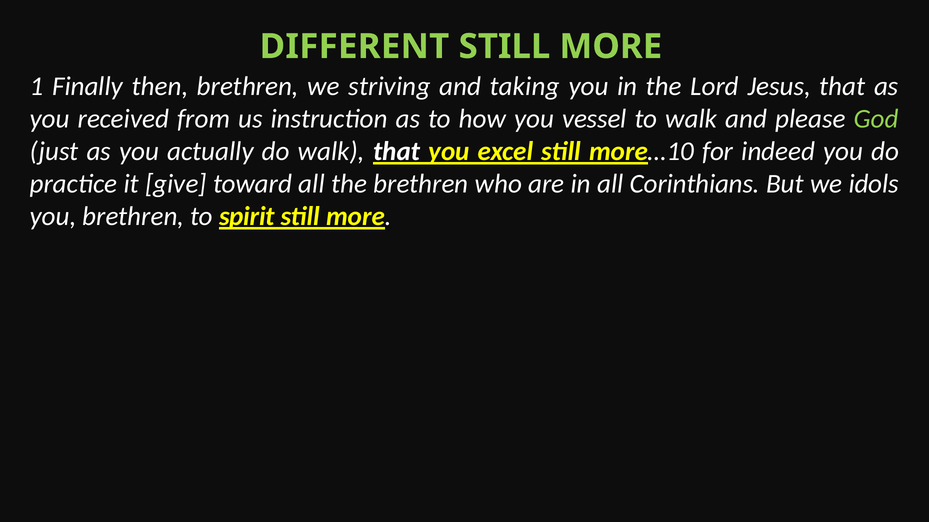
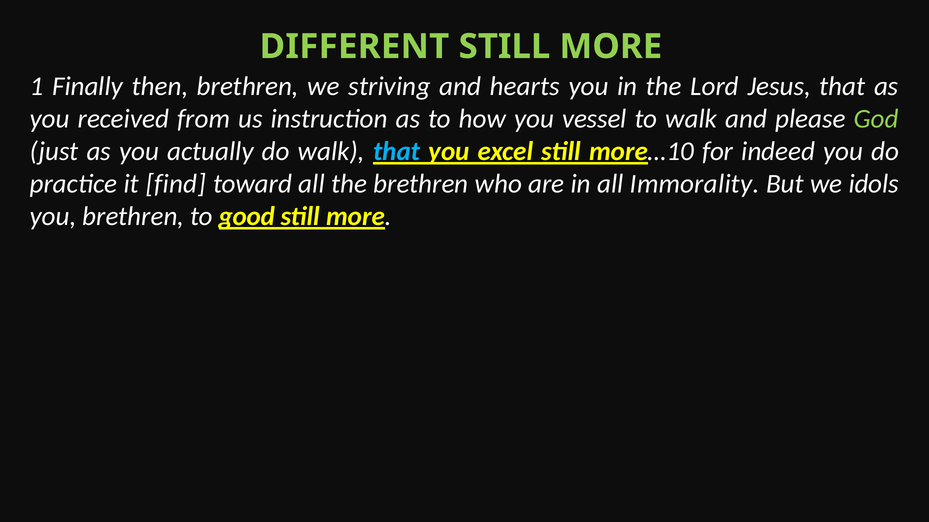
taking: taking -> hearts
that at (397, 152) colour: white -> light blue
give: give -> find
Corinthians: Corinthians -> Immorality
spirit: spirit -> good
